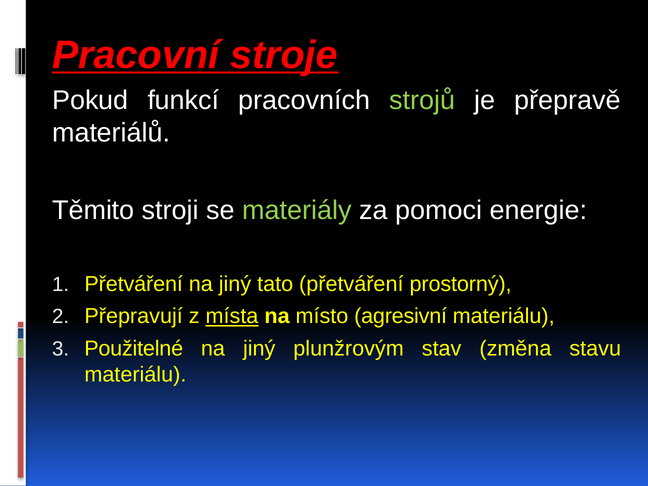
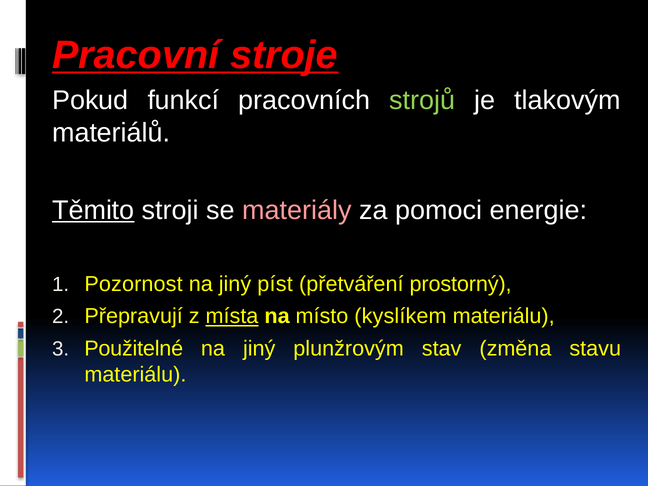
přepravě: přepravě -> tlakovým
Těmito underline: none -> present
materiály colour: light green -> pink
Přetváření at (134, 284): Přetváření -> Pozornost
tato: tato -> píst
agresivní: agresivní -> kyslíkem
